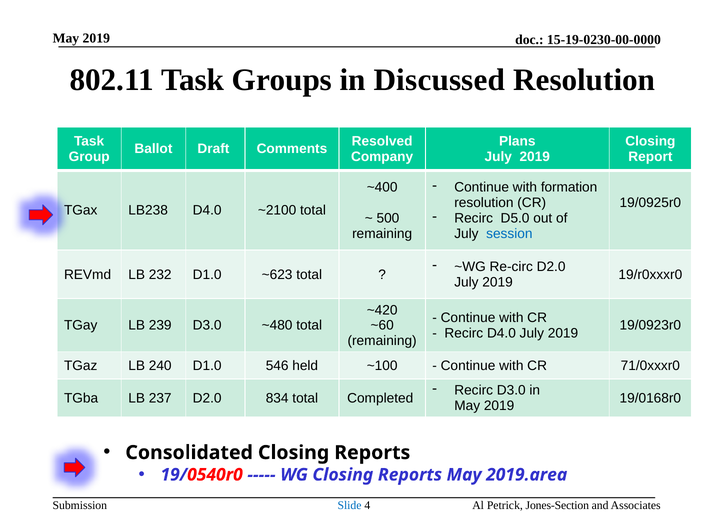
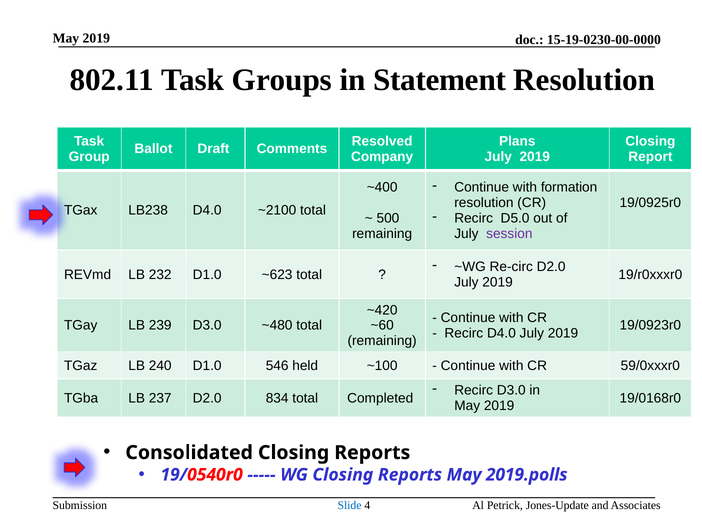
Discussed: Discussed -> Statement
session colour: blue -> purple
71/0xxxr0: 71/0xxxr0 -> 59/0xxxr0
2019.area: 2019.area -> 2019.polls
Jones-Section: Jones-Section -> Jones-Update
